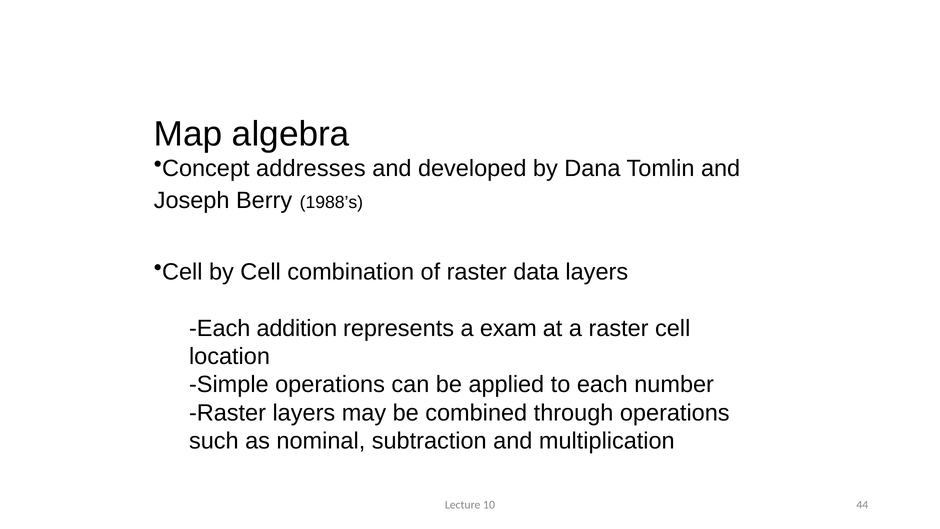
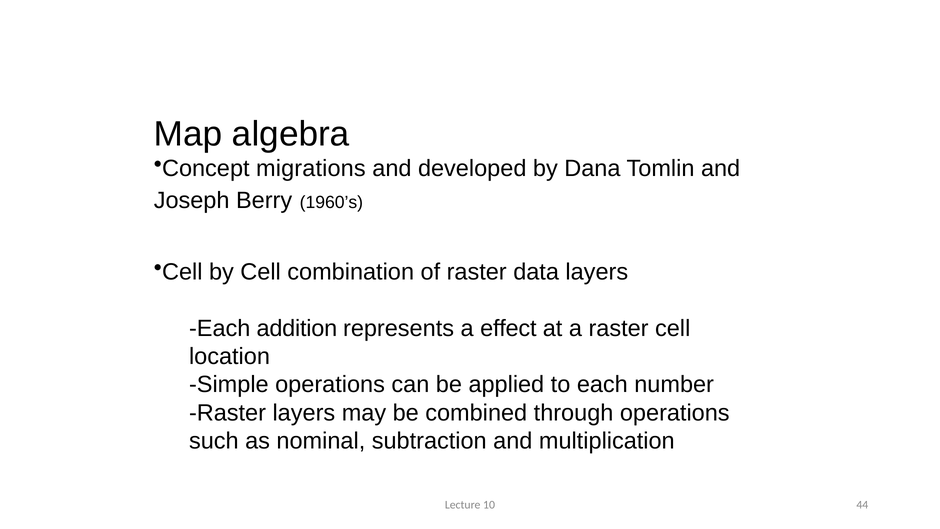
addresses: addresses -> migrations
1988’s: 1988’s -> 1960’s
exam: exam -> effect
